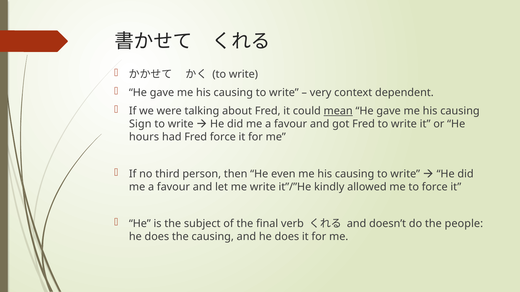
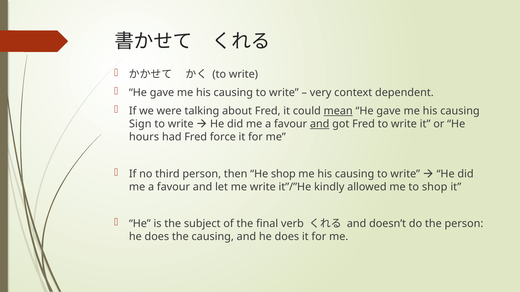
and at (320, 124) underline: none -> present
He even: even -> shop
to force: force -> shop
the people: people -> person
